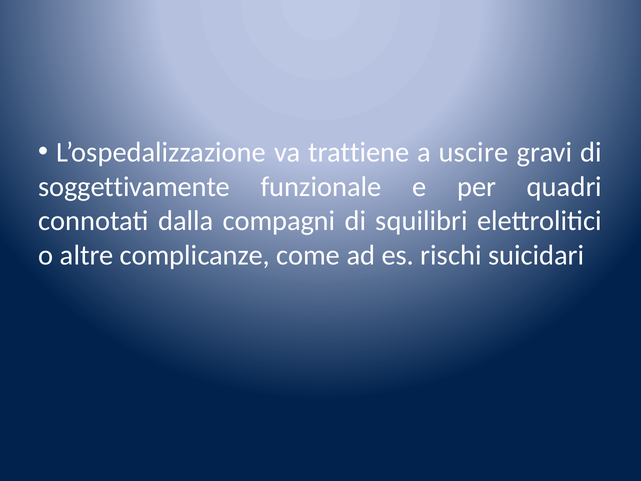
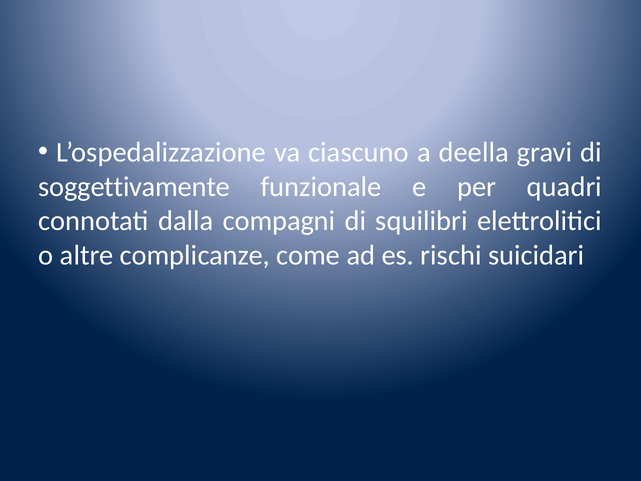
trattiene: trattiene -> ciascuno
uscire: uscire -> deella
